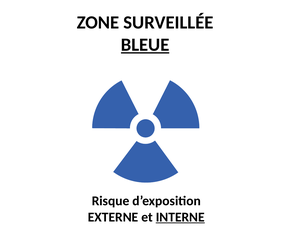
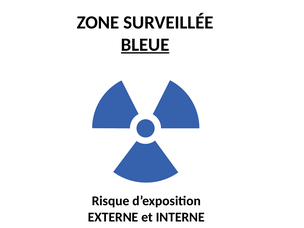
INTERNE underline: present -> none
